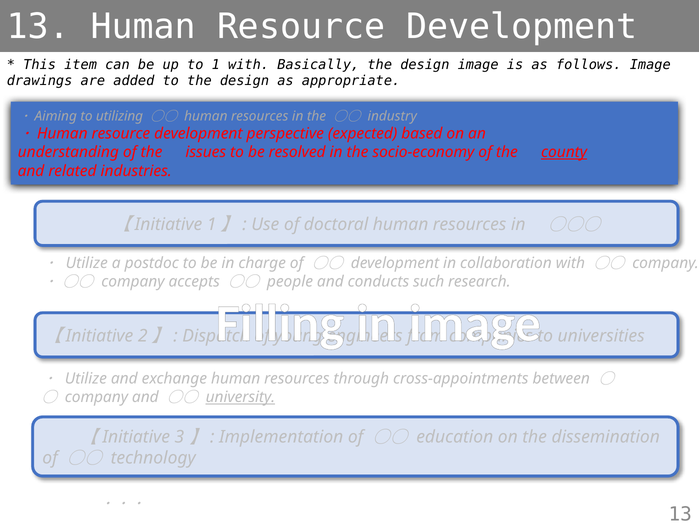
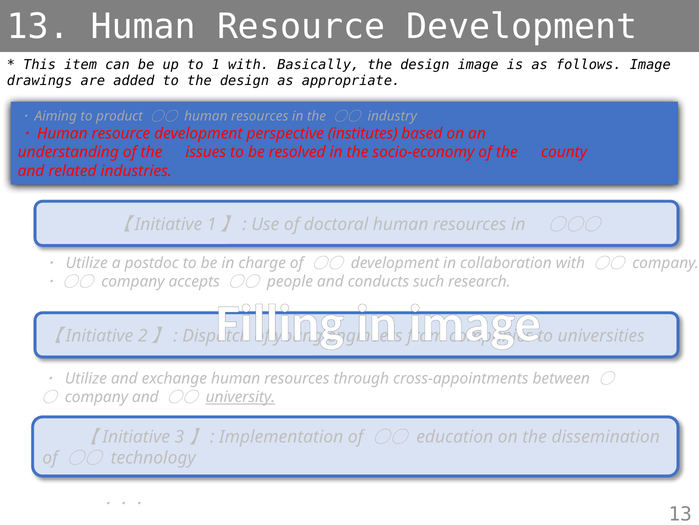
utilizing: utilizing -> product
expected: expected -> institutes
county underline: present -> none
